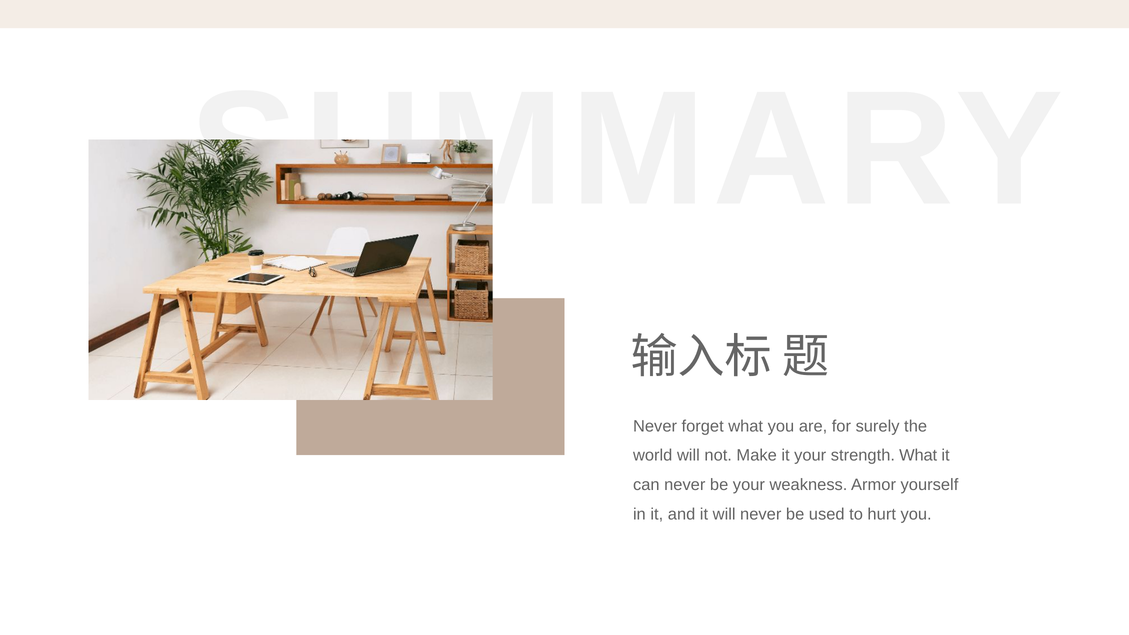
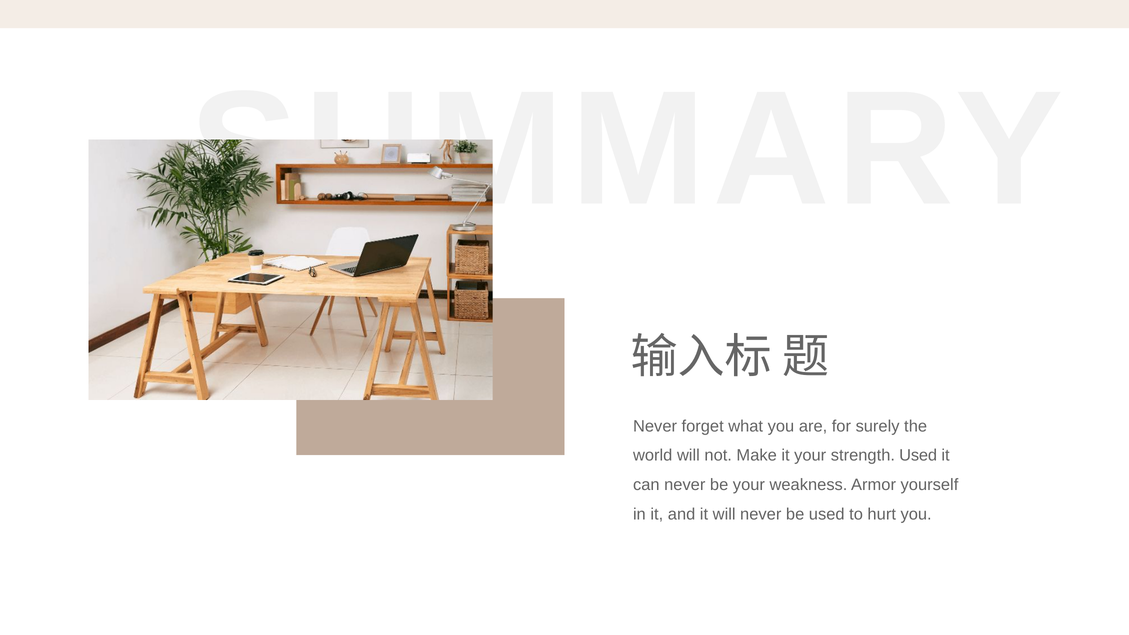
strength What: What -> Used
